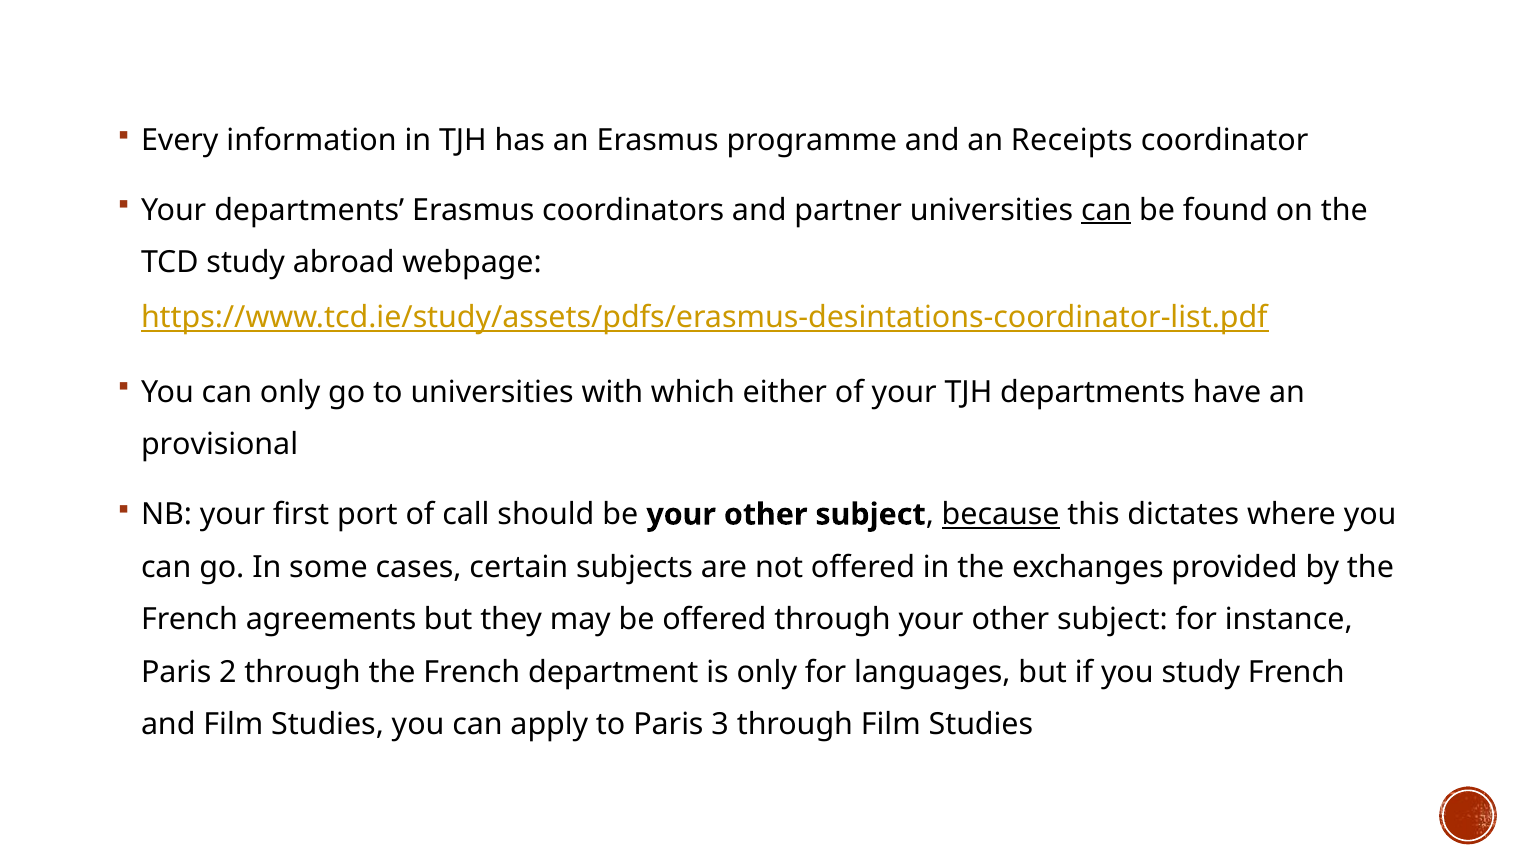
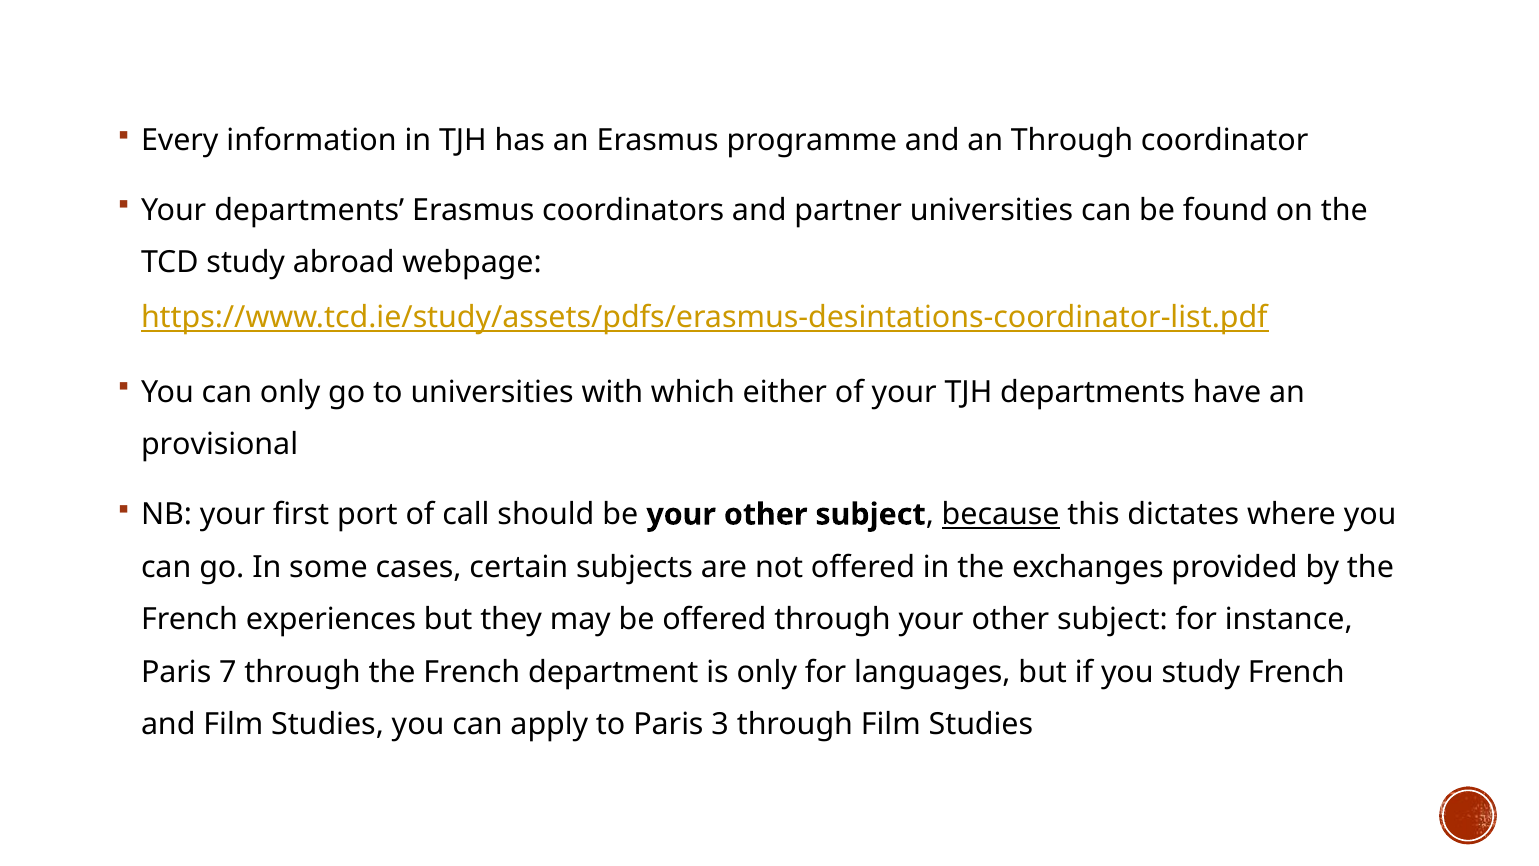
an Receipts: Receipts -> Through
can at (1106, 210) underline: present -> none
agreements: agreements -> experiences
2: 2 -> 7
